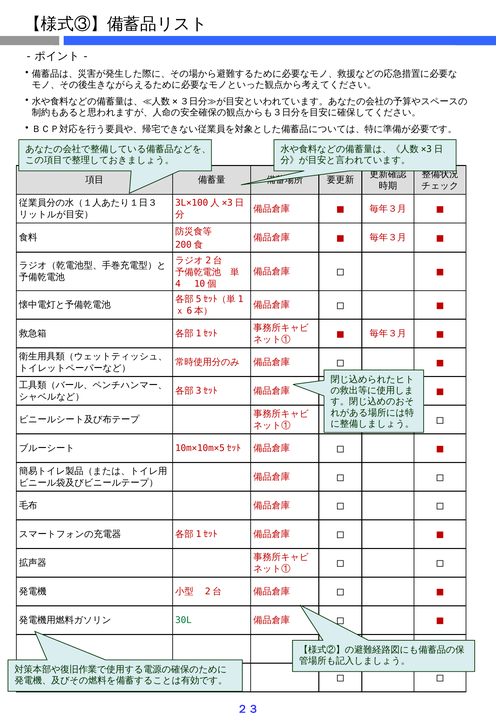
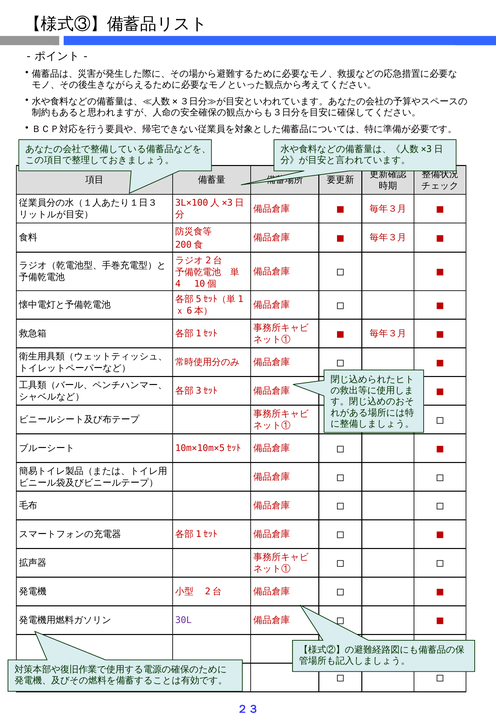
30L colour: green -> purple
